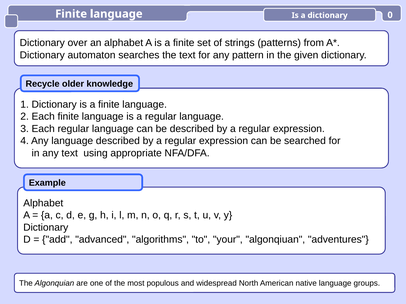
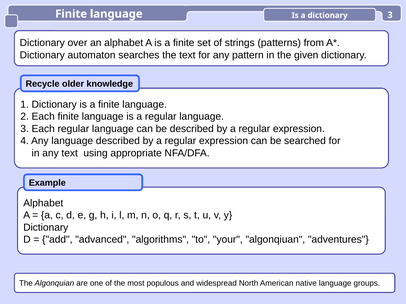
dictionary 0: 0 -> 3
